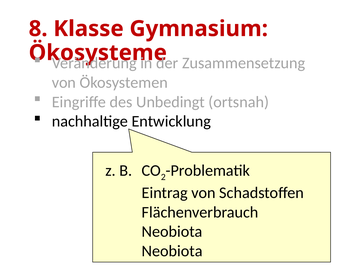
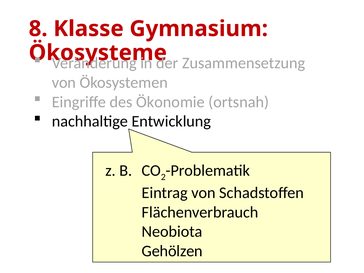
Unbedingt: Unbedingt -> Ökonomie
Neobiota at (172, 251): Neobiota -> Gehölzen
